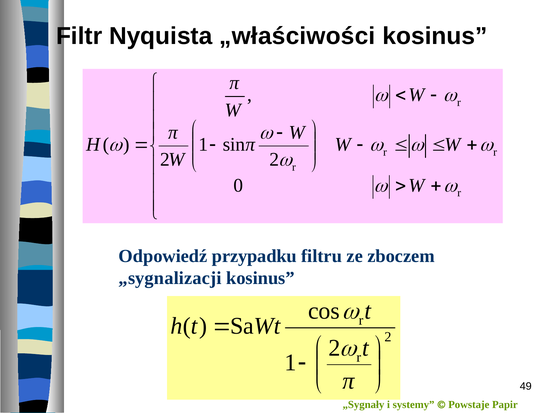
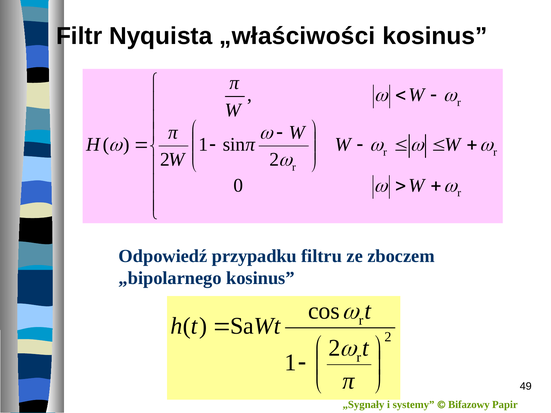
„sygnalizacji: „sygnalizacji -> „bipolarnego
Powstaje: Powstaje -> Bifazowy
